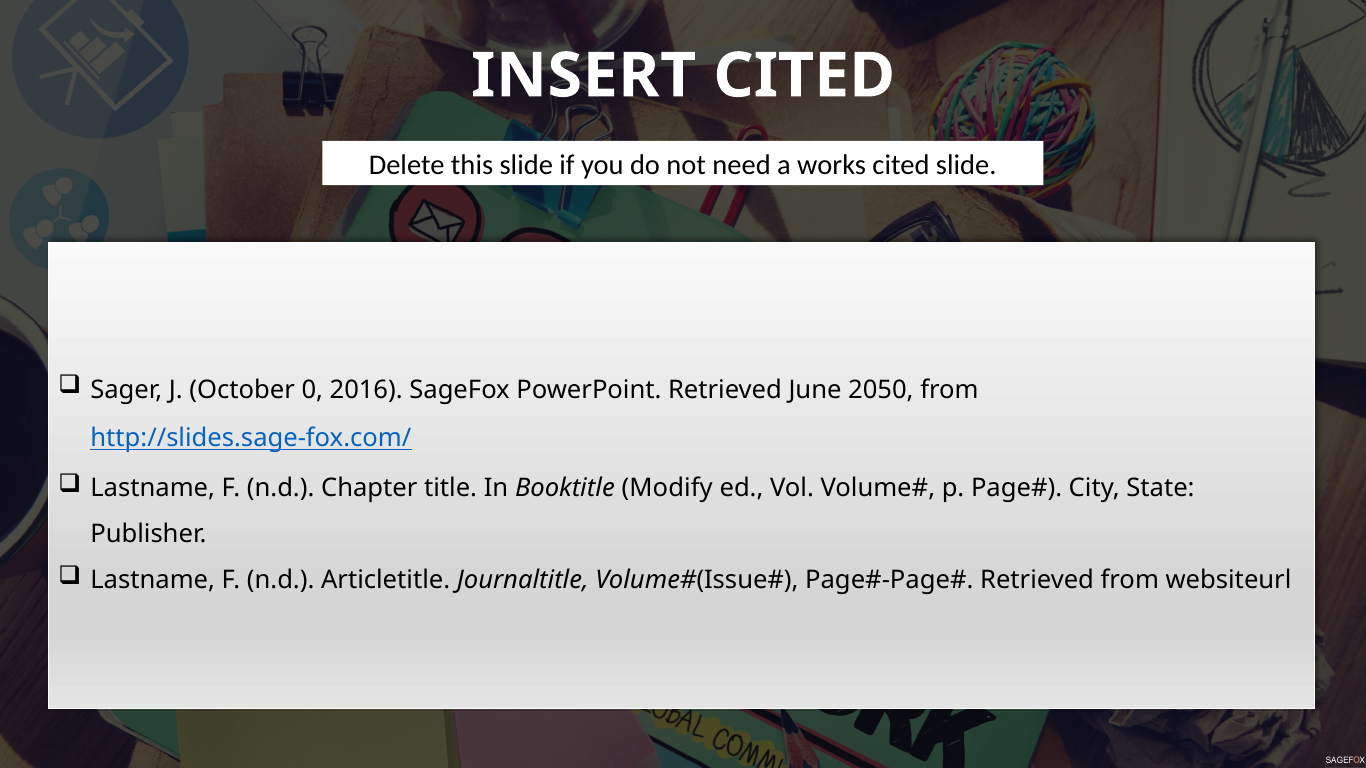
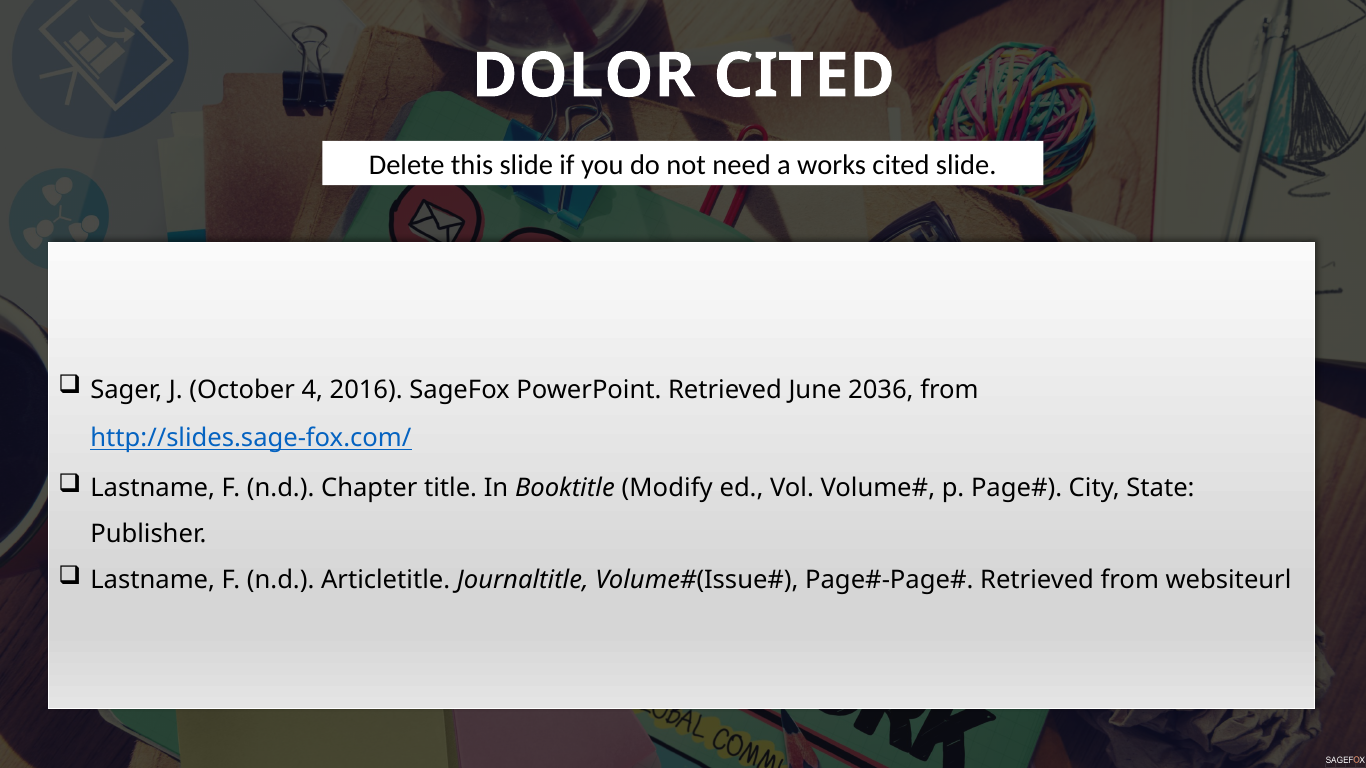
INSERT: INSERT -> DOLOR
0: 0 -> 4
2050: 2050 -> 2036
